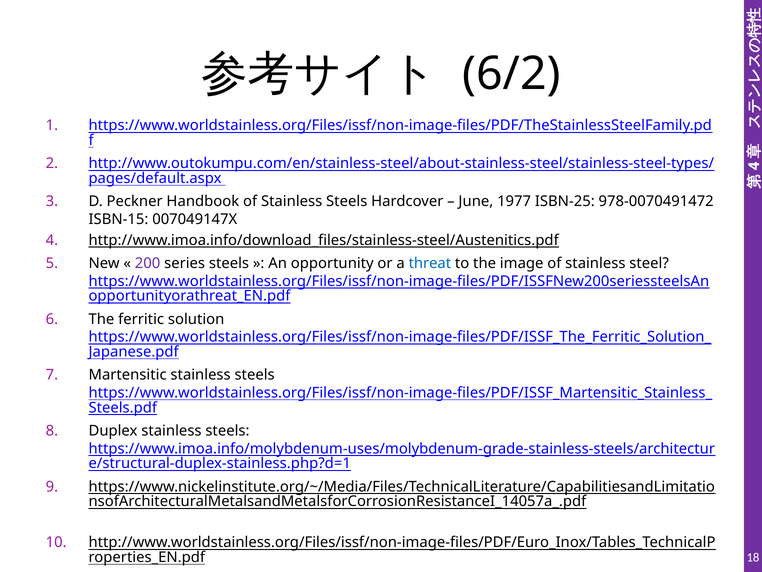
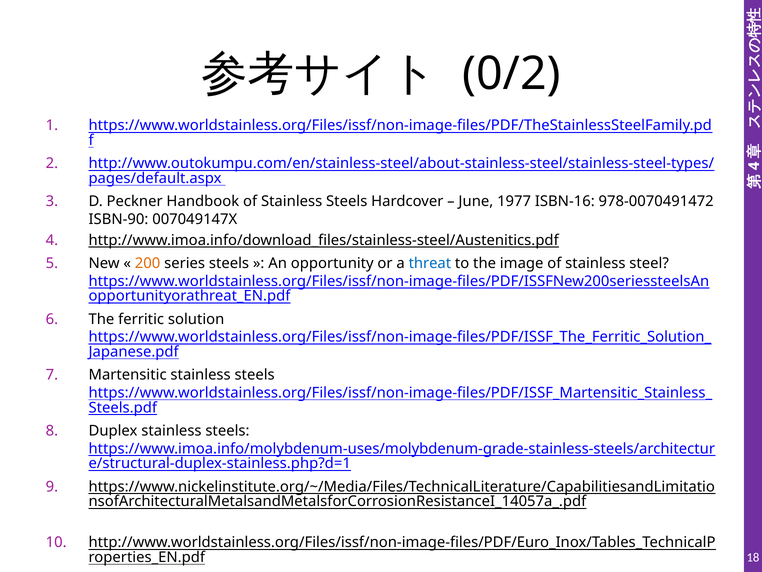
6/2: 6/2 -> 0/2
ISBN-25: ISBN-25 -> ISBN-16
ISBN-15: ISBN-15 -> ISBN-90
200 colour: purple -> orange
